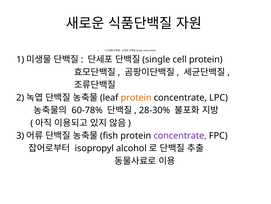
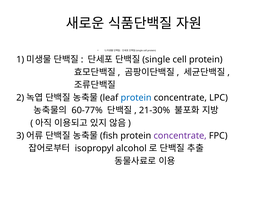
protein at (136, 97) colour: orange -> blue
60-78%: 60-78% -> 60-77%
28-30%: 28-30% -> 21-30%
